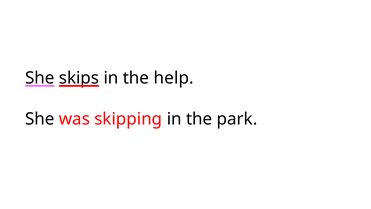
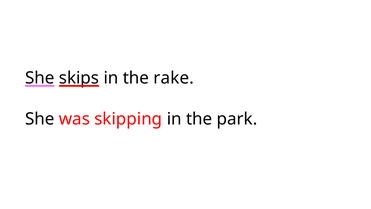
help: help -> rake
